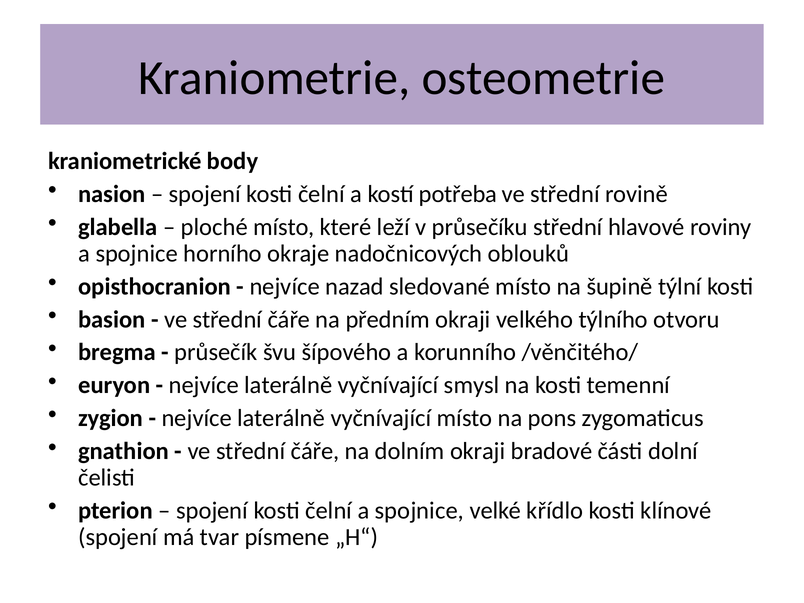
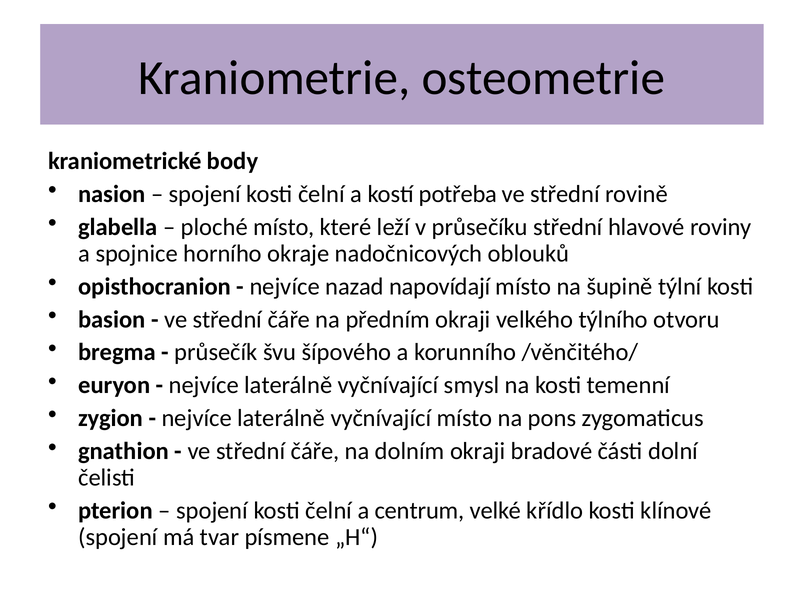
sledované: sledované -> napovídají
čelní a spojnice: spojnice -> centrum
